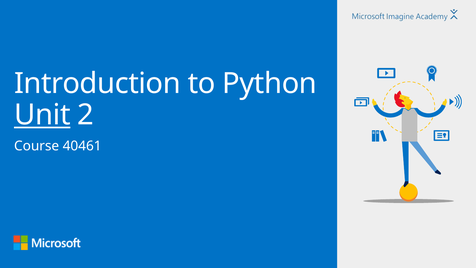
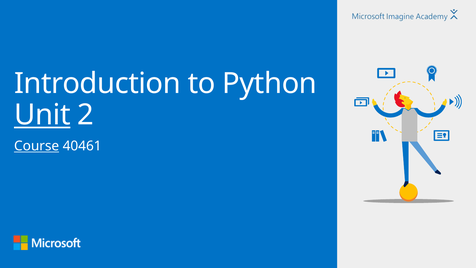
Course underline: none -> present
